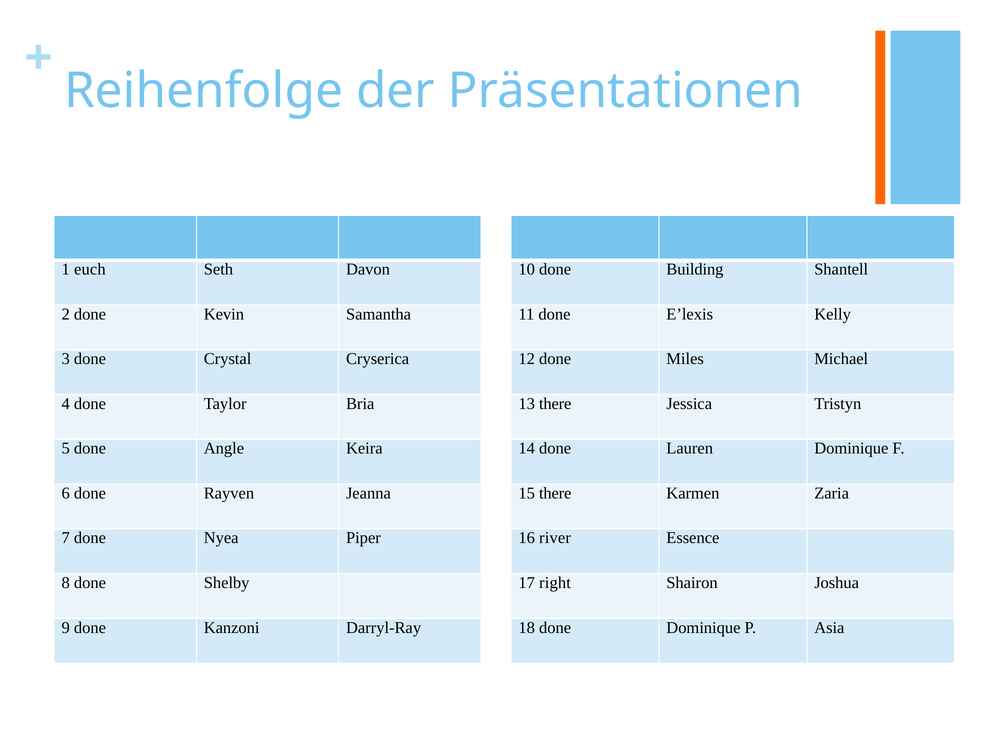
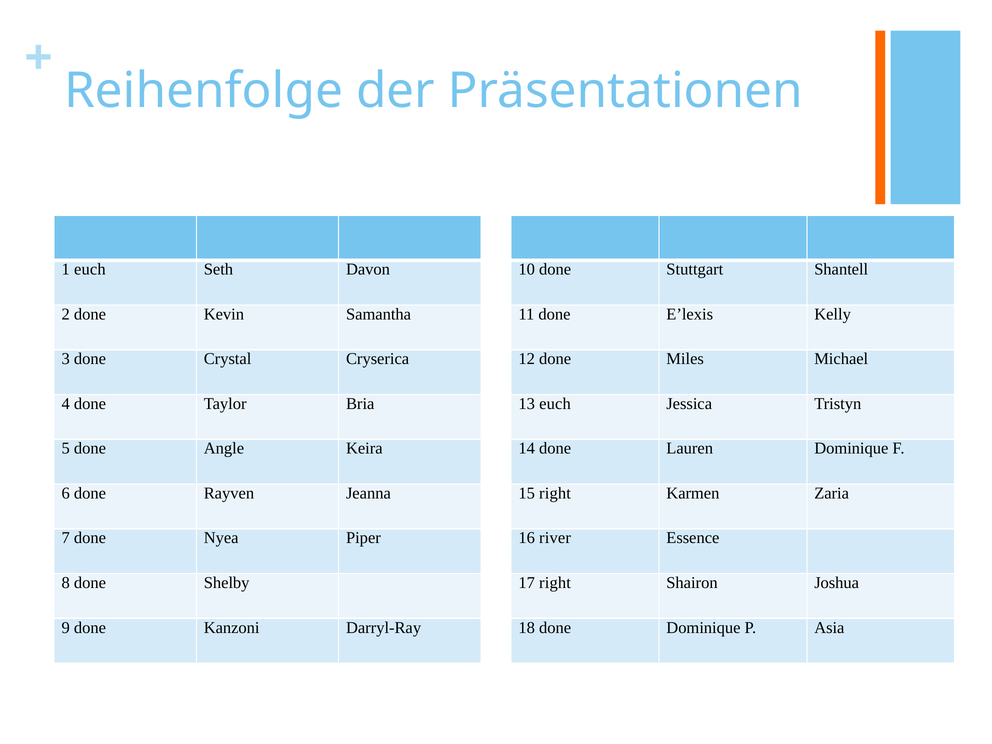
Building: Building -> Stuttgart
13 there: there -> euch
15 there: there -> right
